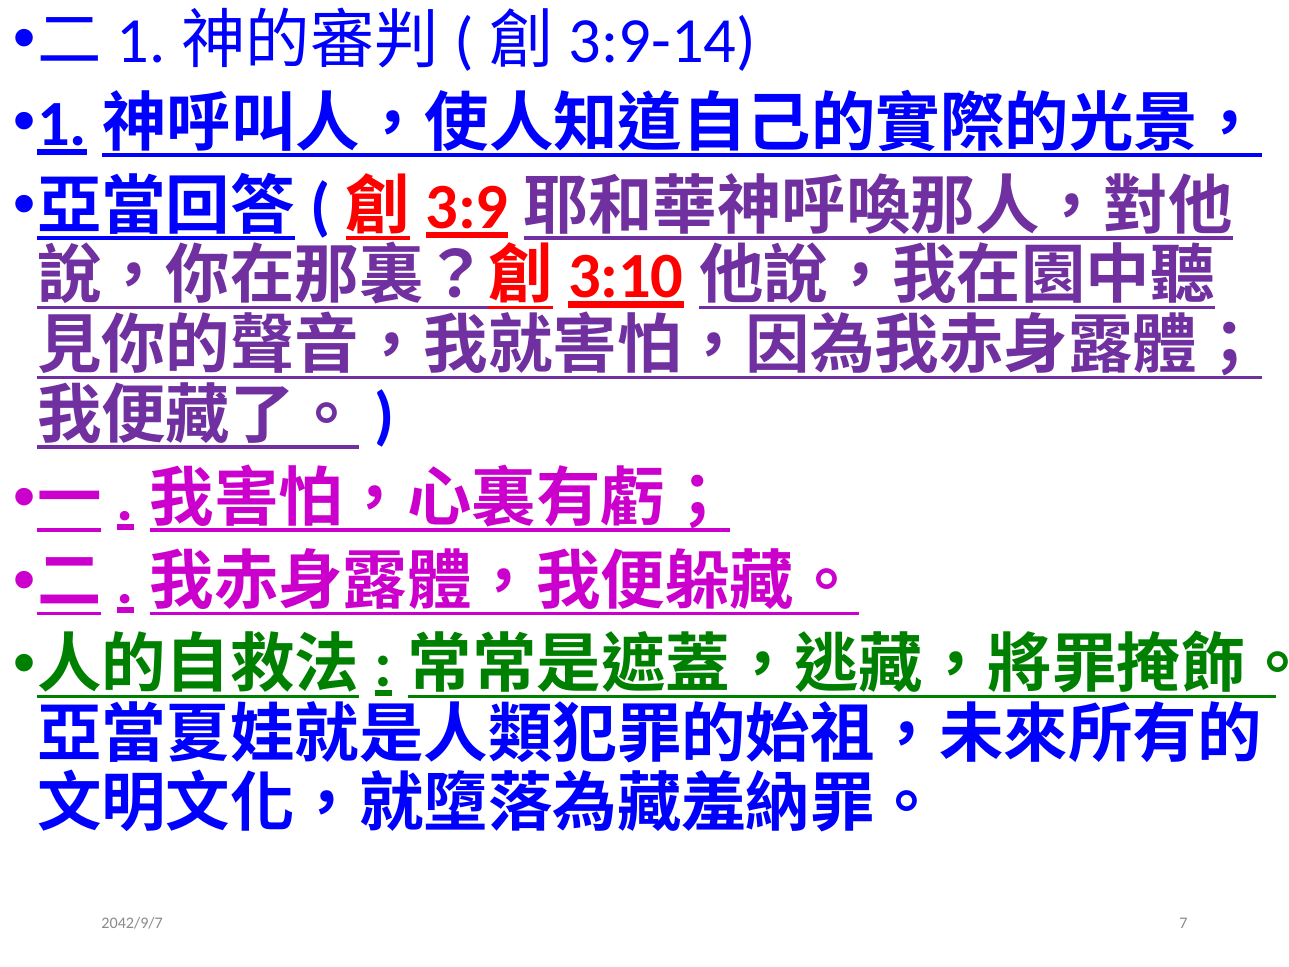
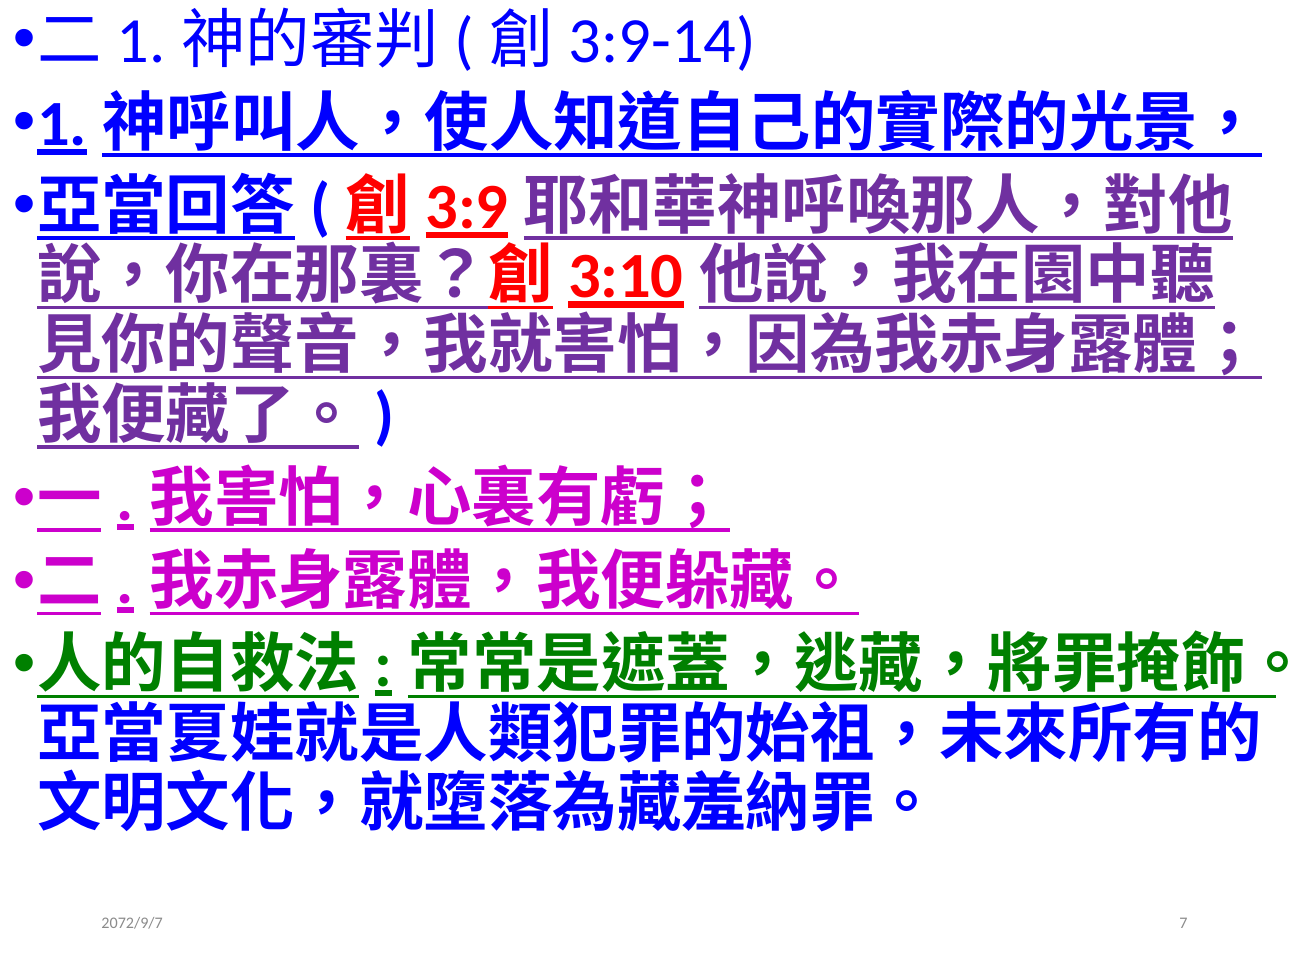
2042/9/7: 2042/9/7 -> 2072/9/7
